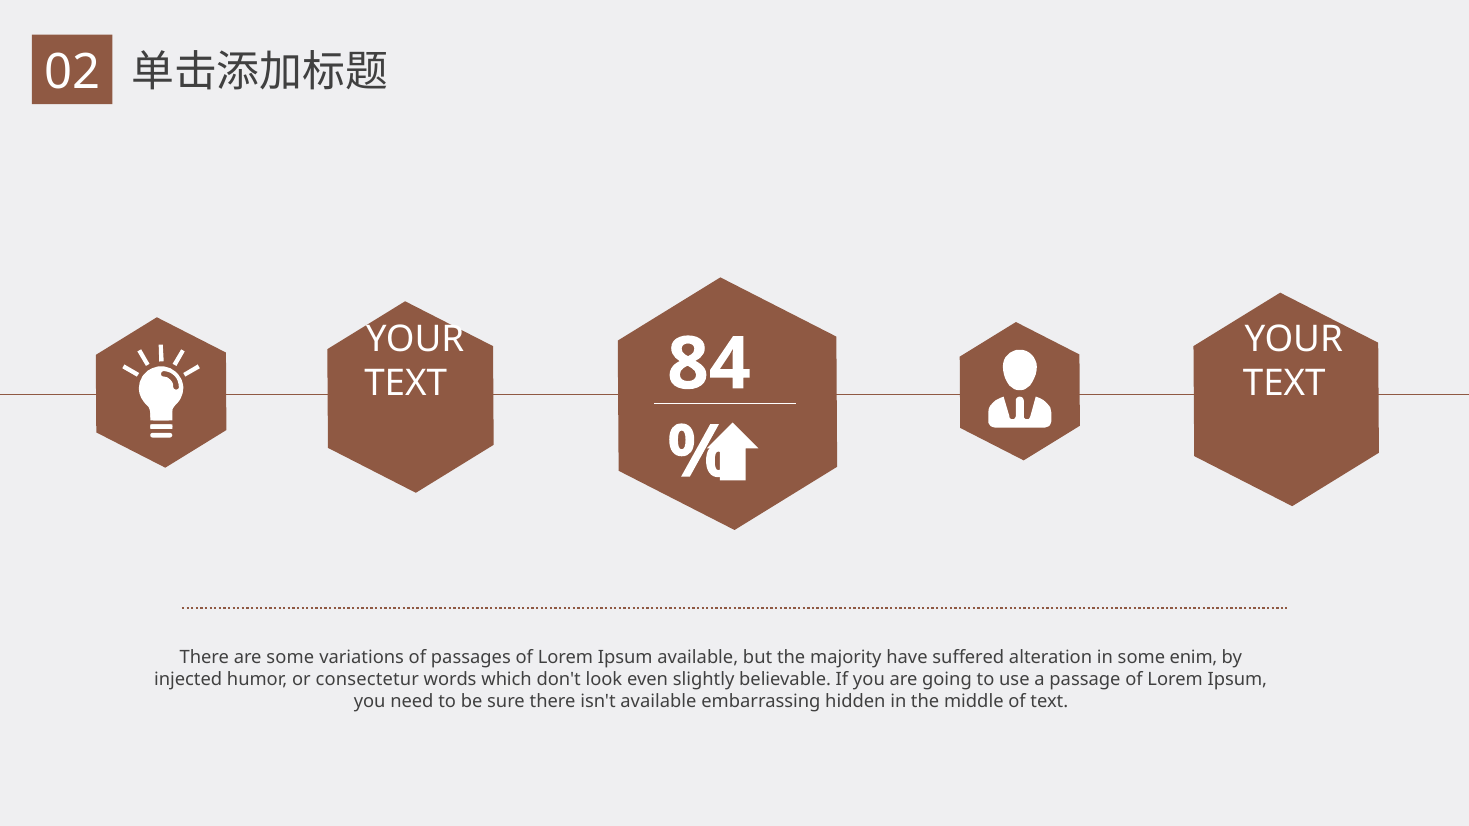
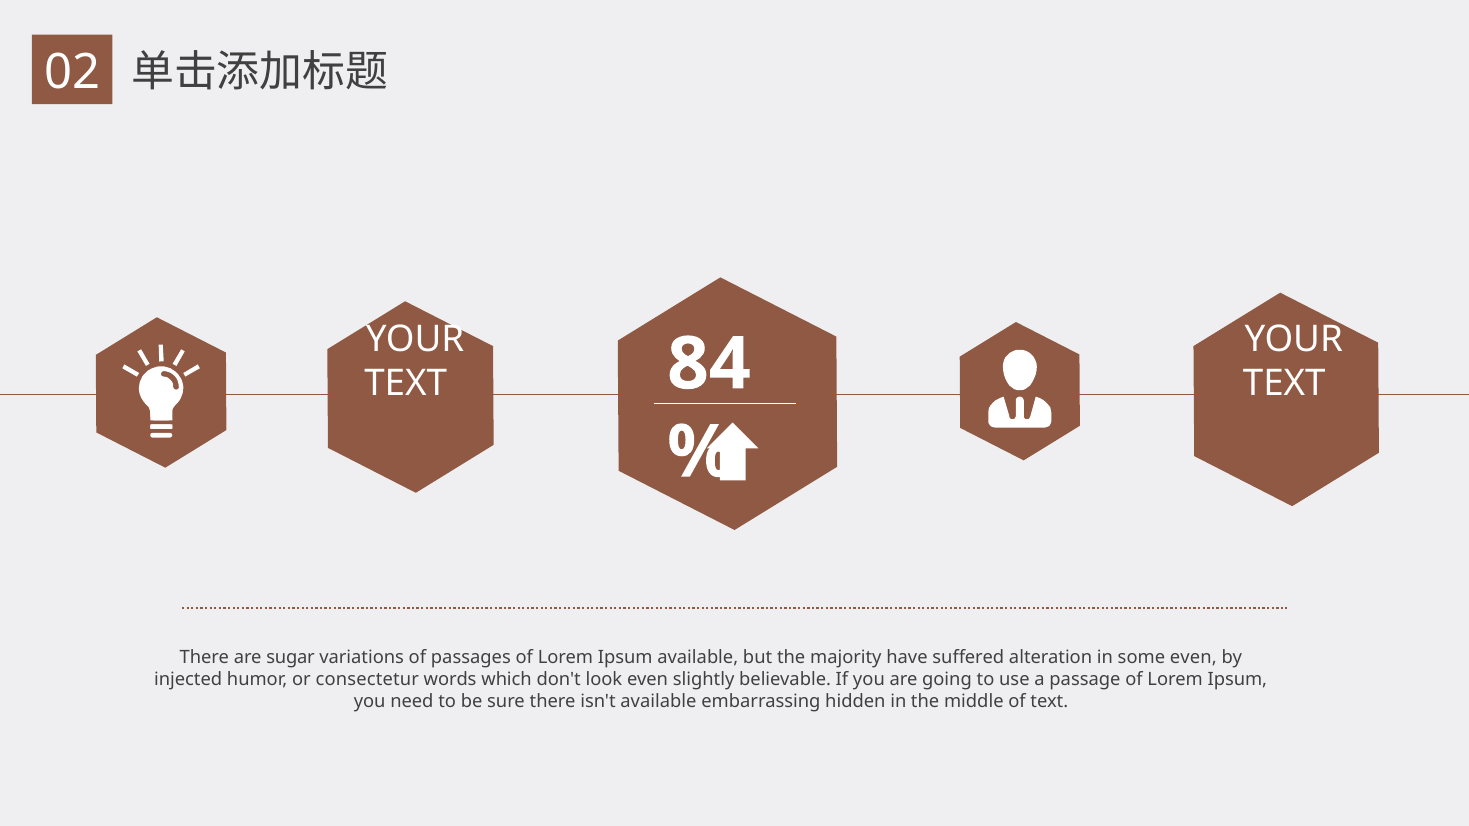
are some: some -> sugar
some enim: enim -> even
